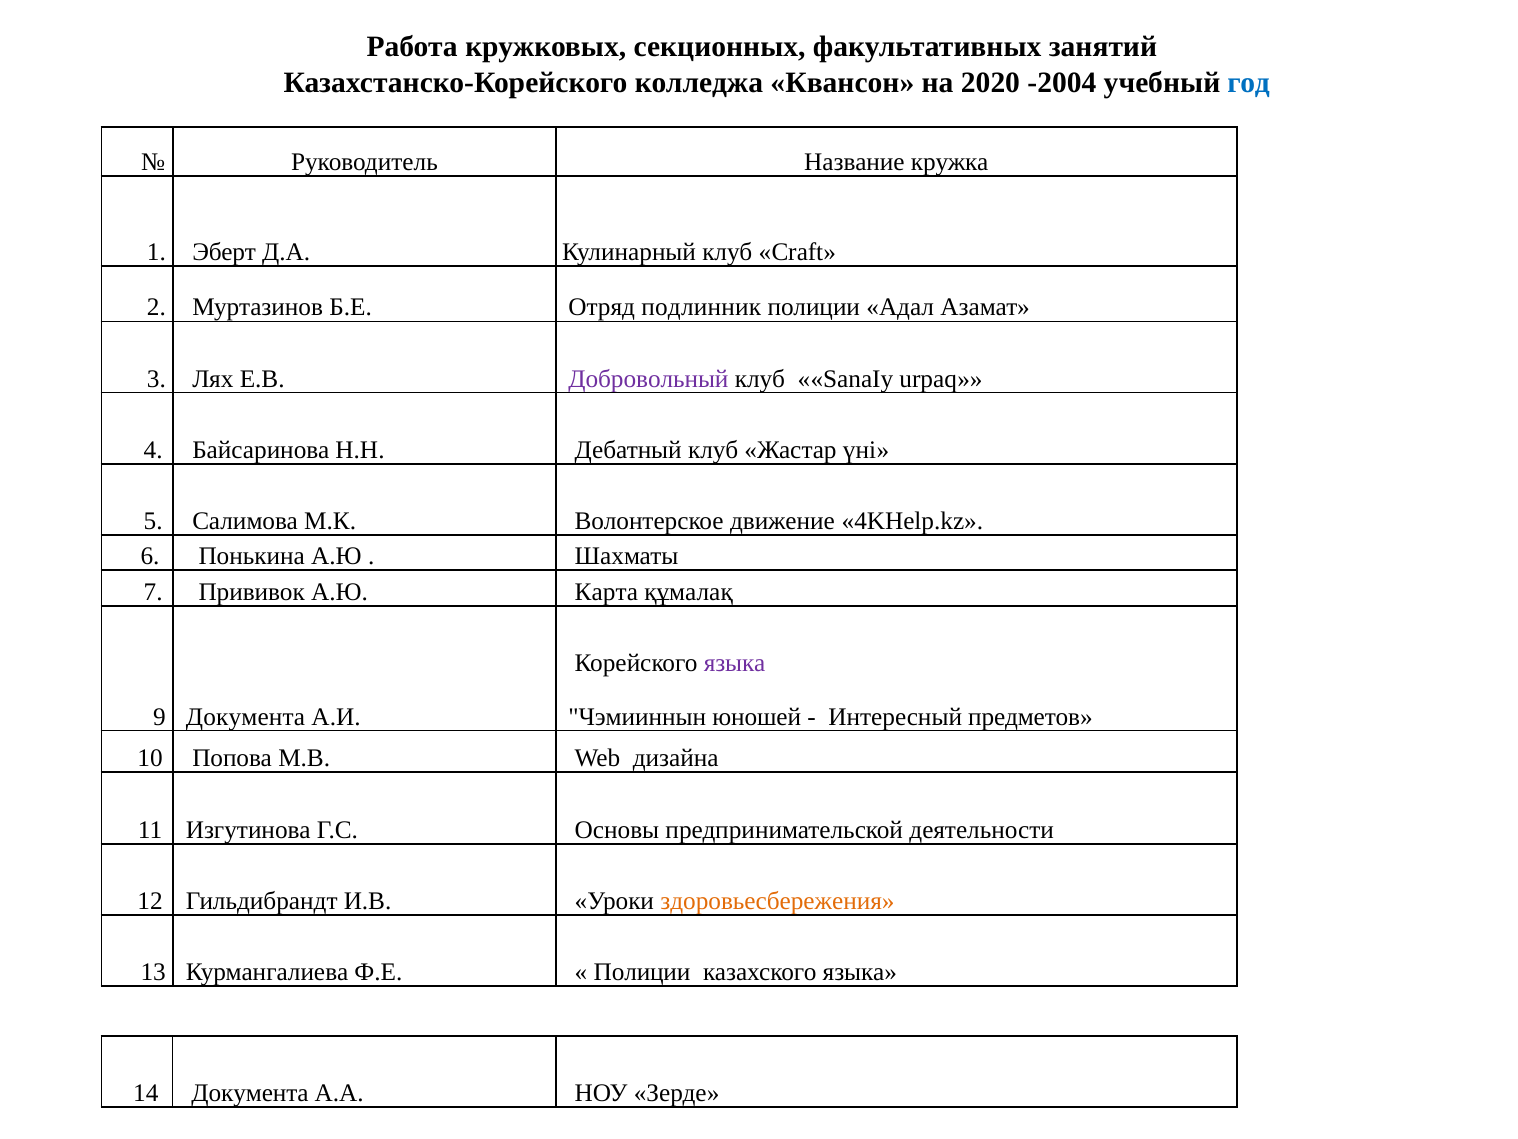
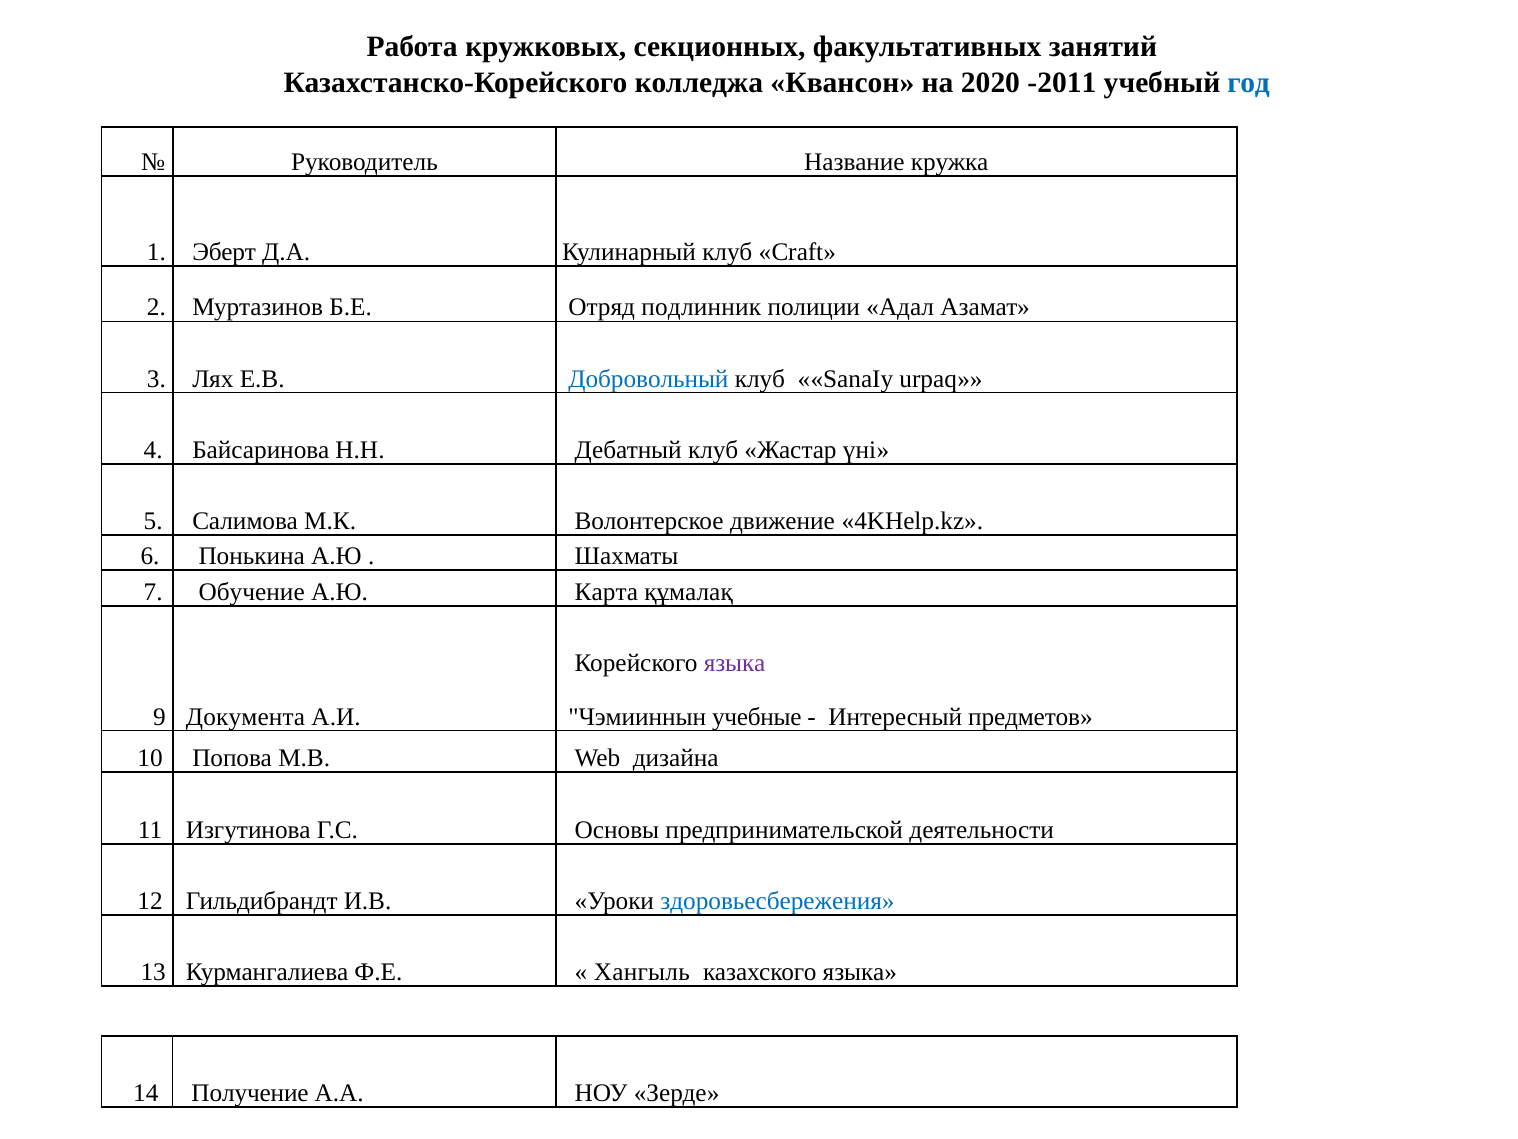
-2004: -2004 -> -2011
Добровольный colour: purple -> blue
Прививок: Прививок -> Обучение
юношей: юношей -> учебные
здоровьесбережения colour: orange -> blue
Полиции at (642, 972): Полиции -> Хангыль
14 Документа: Документа -> Получение
